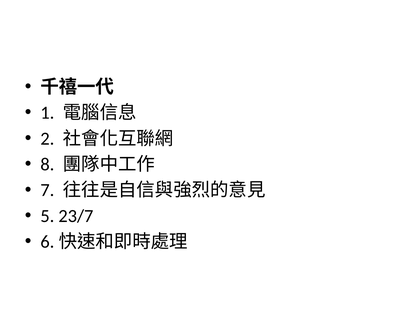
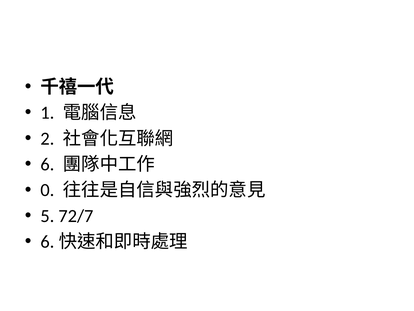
8: 8 -> 6
7: 7 -> 0
23/7: 23/7 -> 72/7
